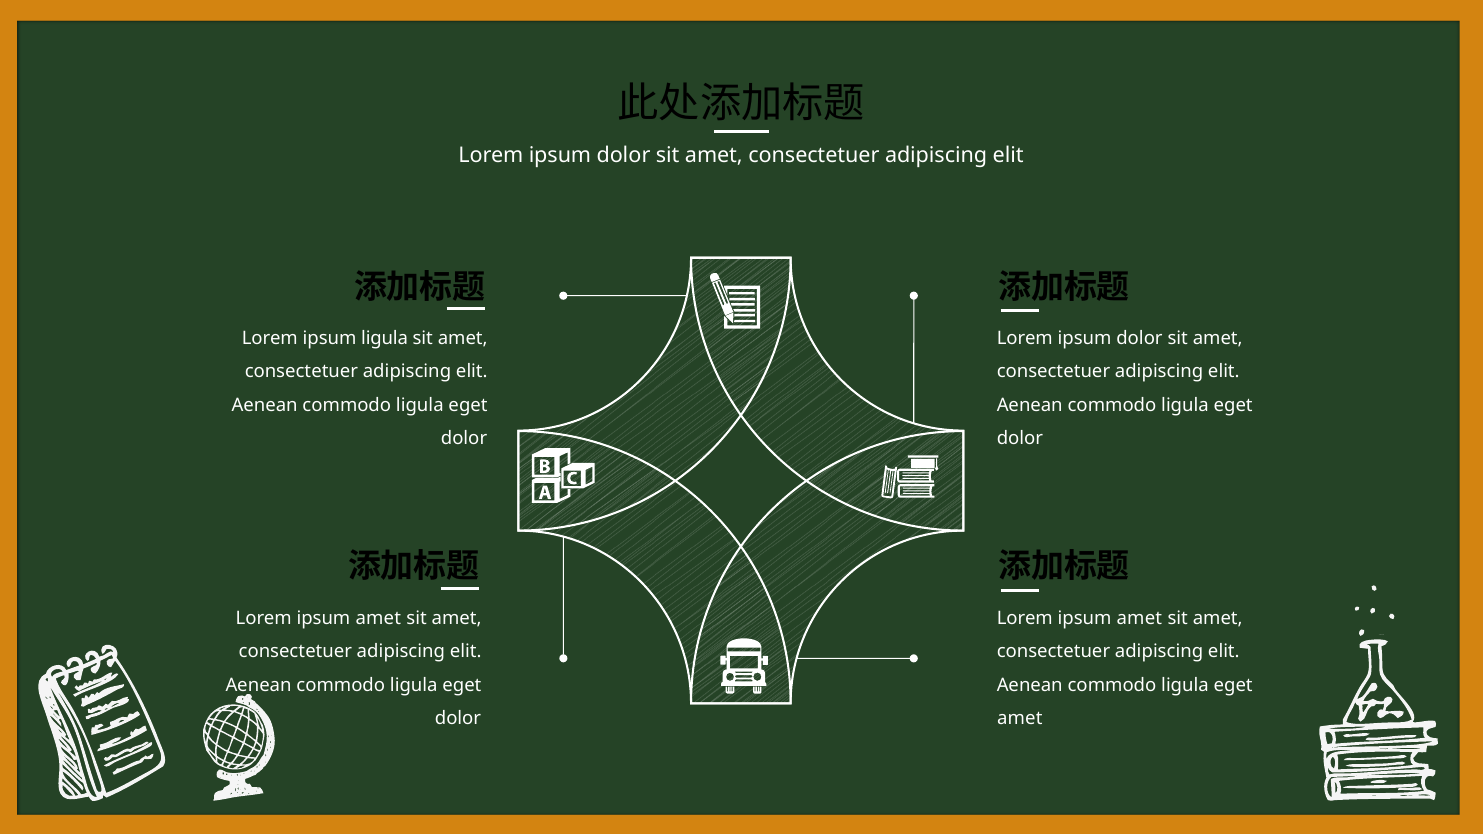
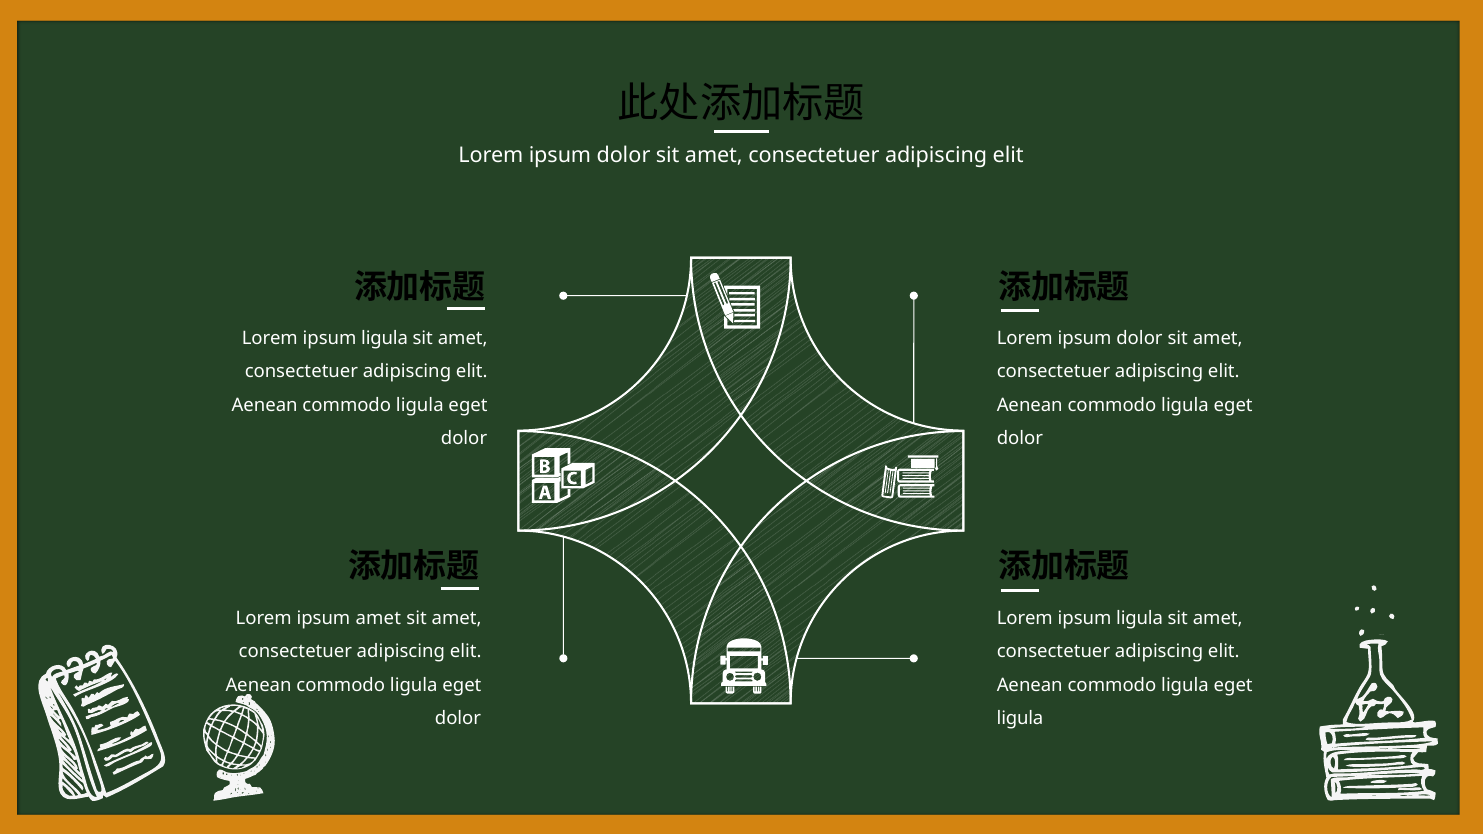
amet at (1139, 618): amet -> ligula
amet at (1020, 719): amet -> ligula
